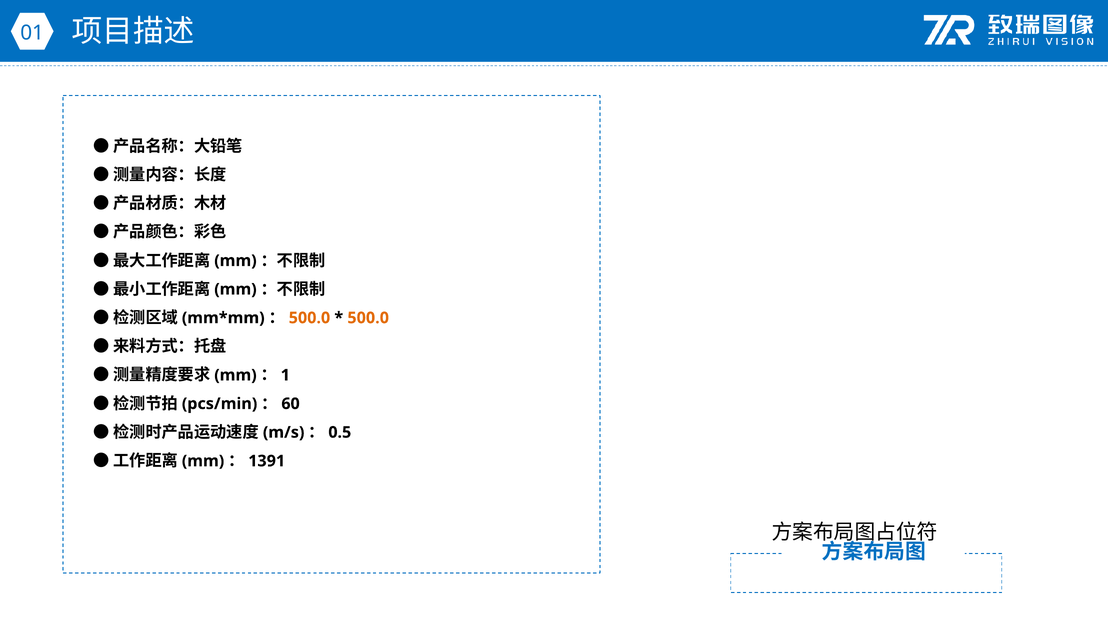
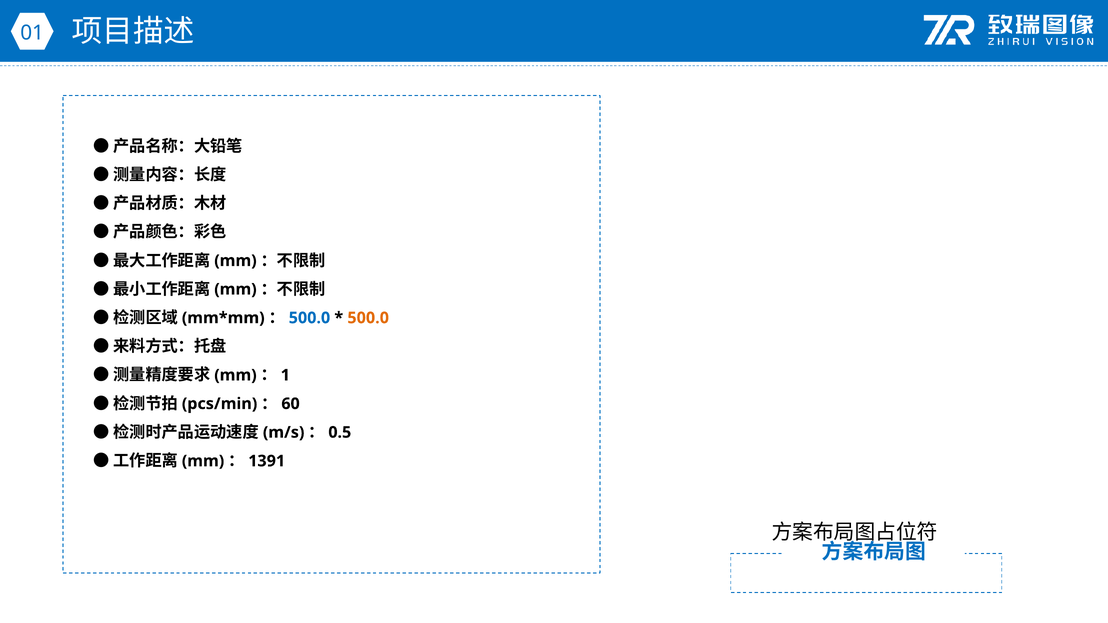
500.0 at (309, 318) colour: orange -> blue
